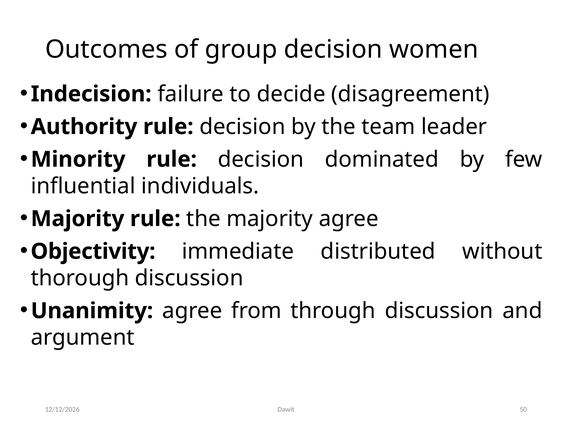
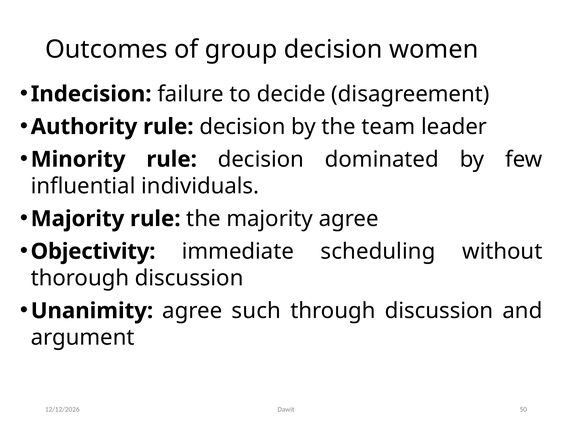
distributed: distributed -> scheduling
from: from -> such
